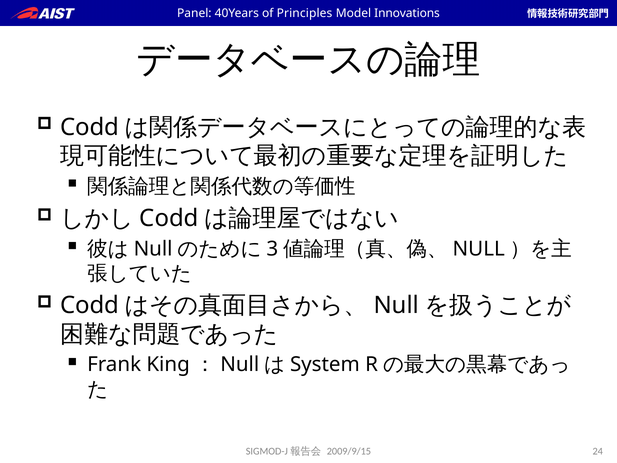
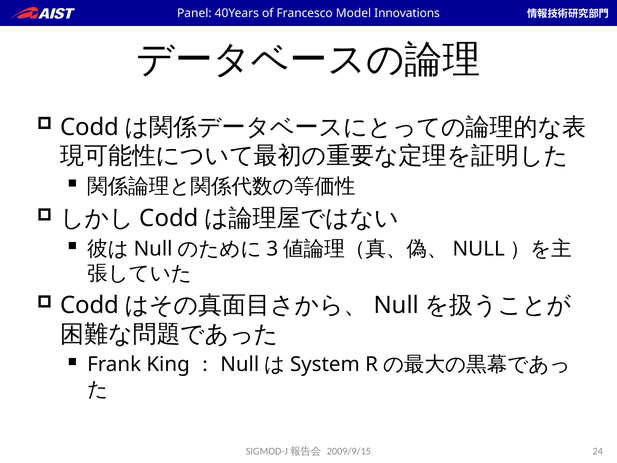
Principles: Principles -> Francesco
